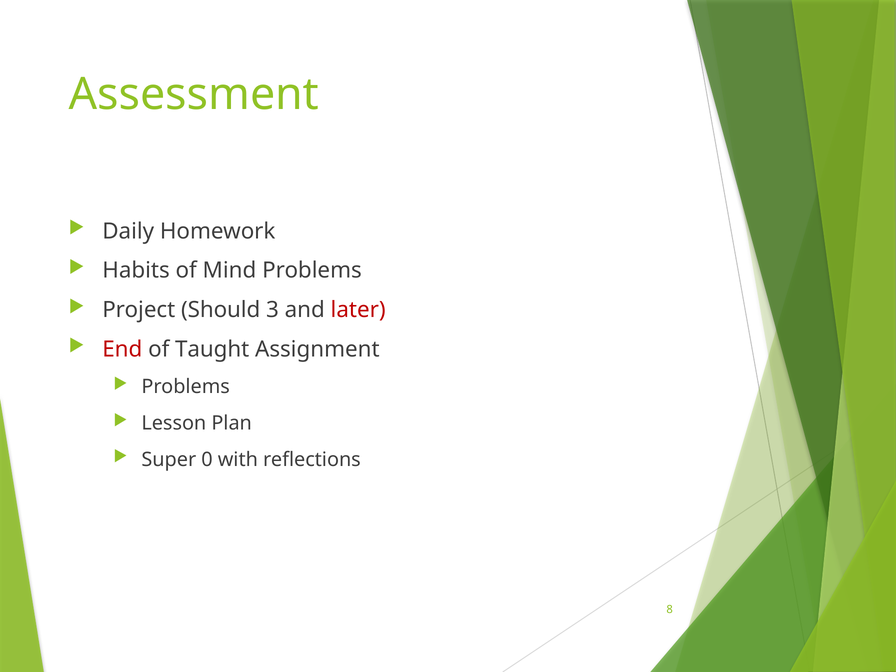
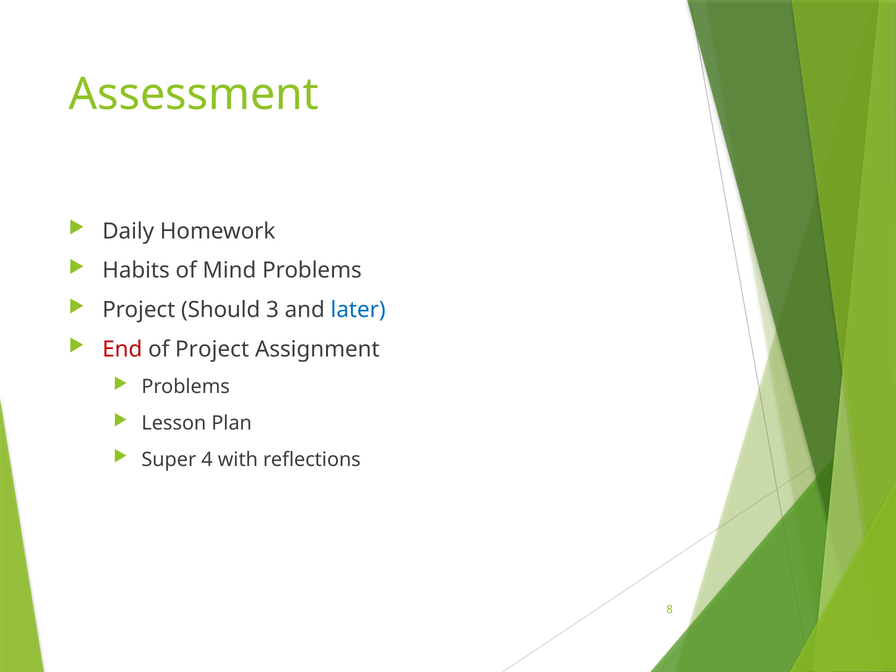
later colour: red -> blue
of Taught: Taught -> Project
0: 0 -> 4
